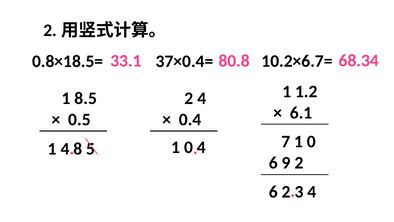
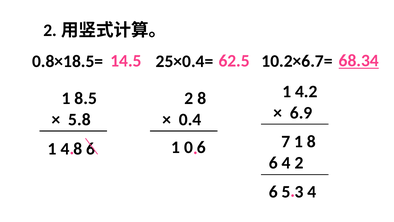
68.34 underline: none -> present
33.1: 33.1 -> 14.5
80.8: 80.8 -> 62.5
37×0.4=: 37×0.4= -> 25×0.4=
1.2: 1.2 -> 4.2
2 4: 4 -> 8
6.1: 6.1 -> 6.9
0.5: 0.5 -> 5.8
7 1 0: 0 -> 8
0 4: 4 -> 6
4 8 5: 5 -> 6
6 9: 9 -> 4
6 2: 2 -> 5
